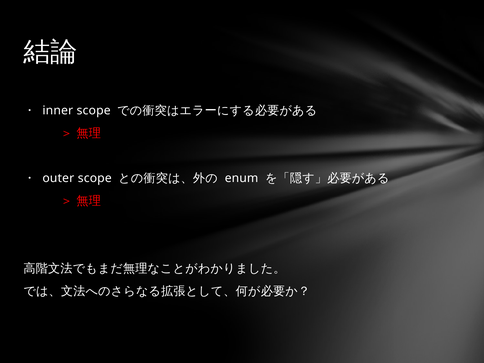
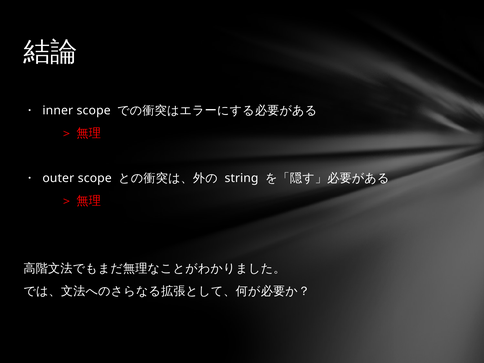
enum: enum -> string
